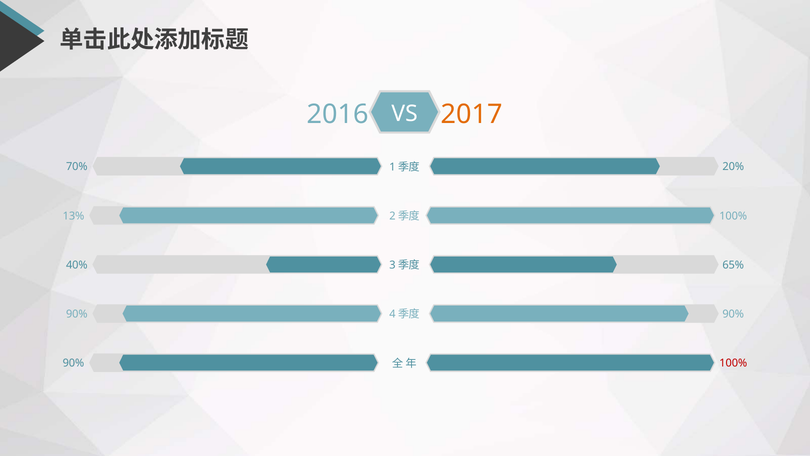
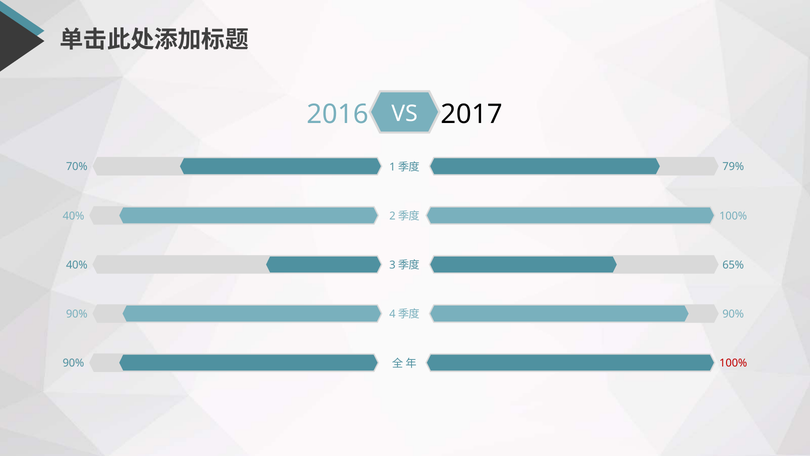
2017 colour: orange -> black
20%: 20% -> 79%
13% at (73, 216): 13% -> 40%
